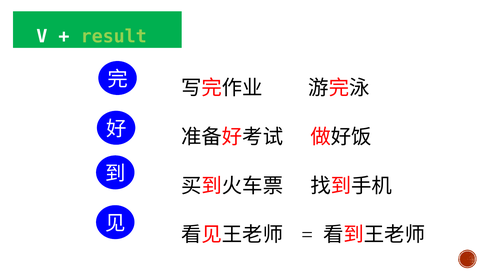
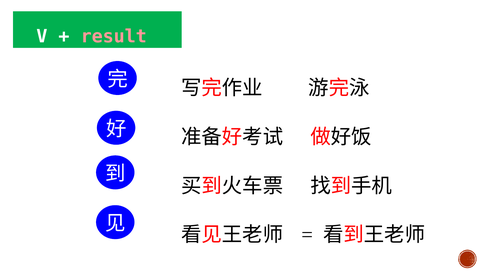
result colour: light green -> pink
